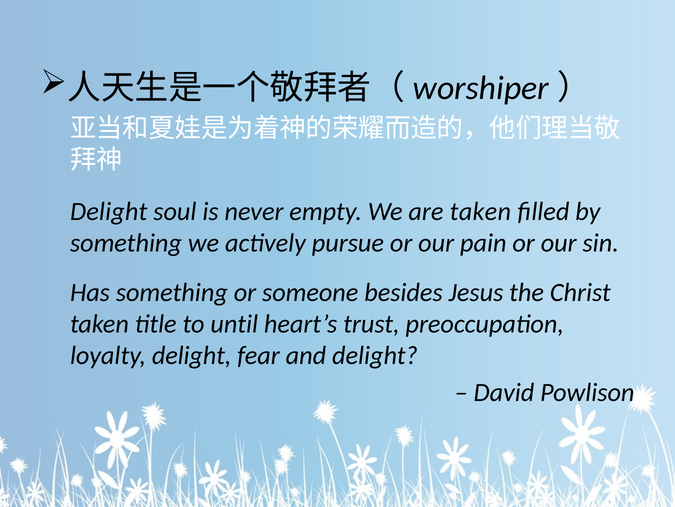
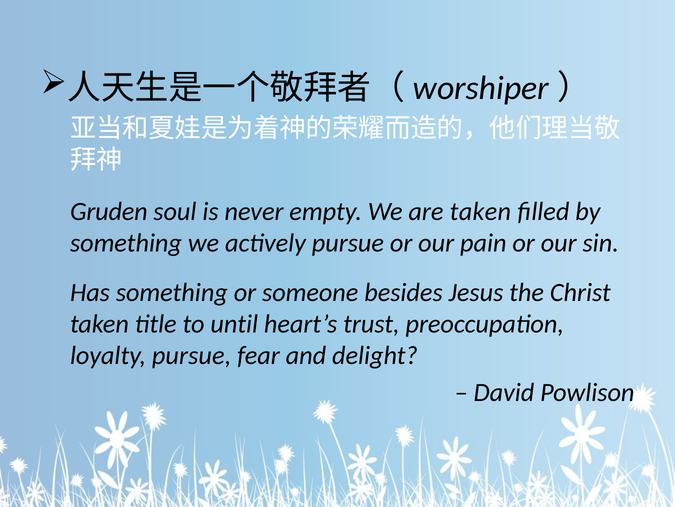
Delight at (109, 211): Delight -> Gruden
loyalty delight: delight -> pursue
